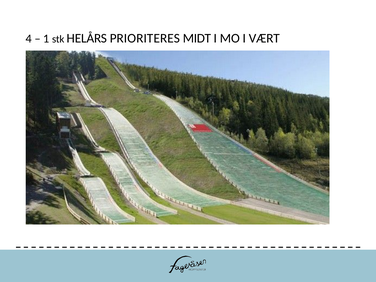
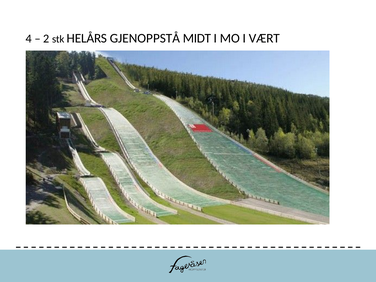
1: 1 -> 2
PRIORITERES: PRIORITERES -> GJENOPPSTÅ
